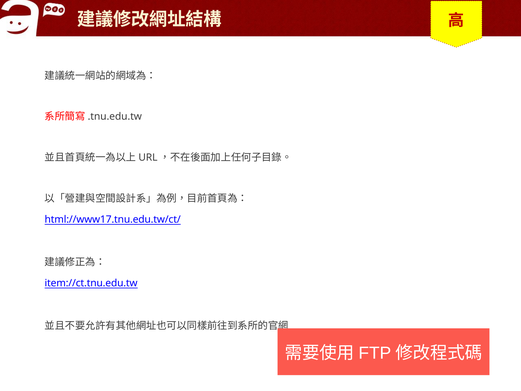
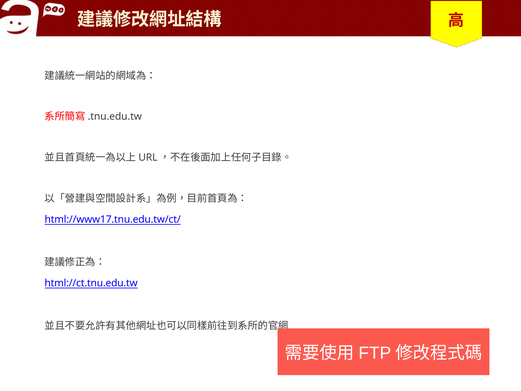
item://ct.tnu.edu.tw: item://ct.tnu.edu.tw -> html://ct.tnu.edu.tw
